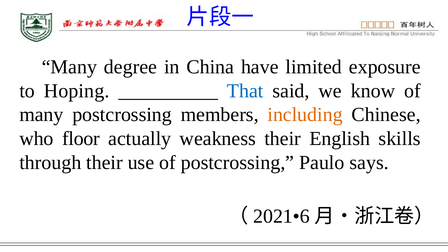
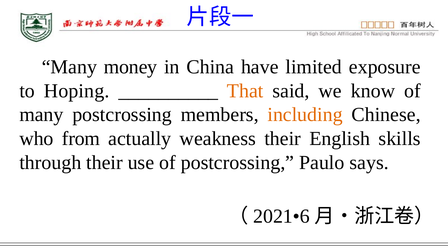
degree: degree -> money
That colour: blue -> orange
floor: floor -> from
